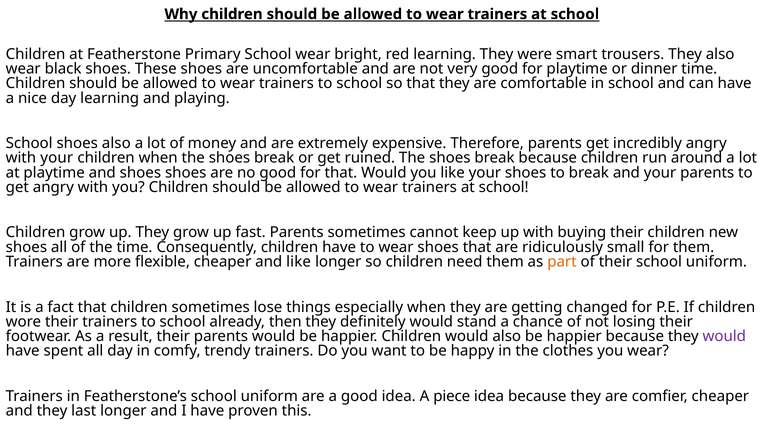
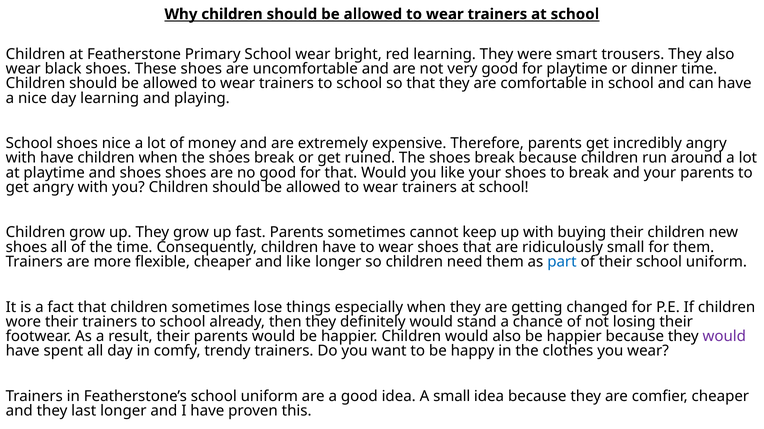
shoes also: also -> nice
with your: your -> have
part colour: orange -> blue
A piece: piece -> small
